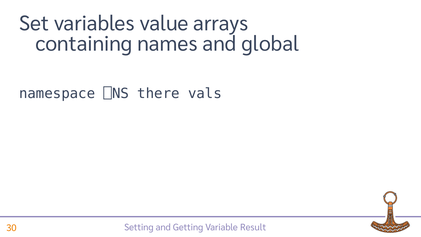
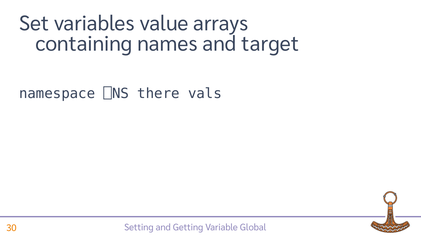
global: global -> target
Result: Result -> Global
